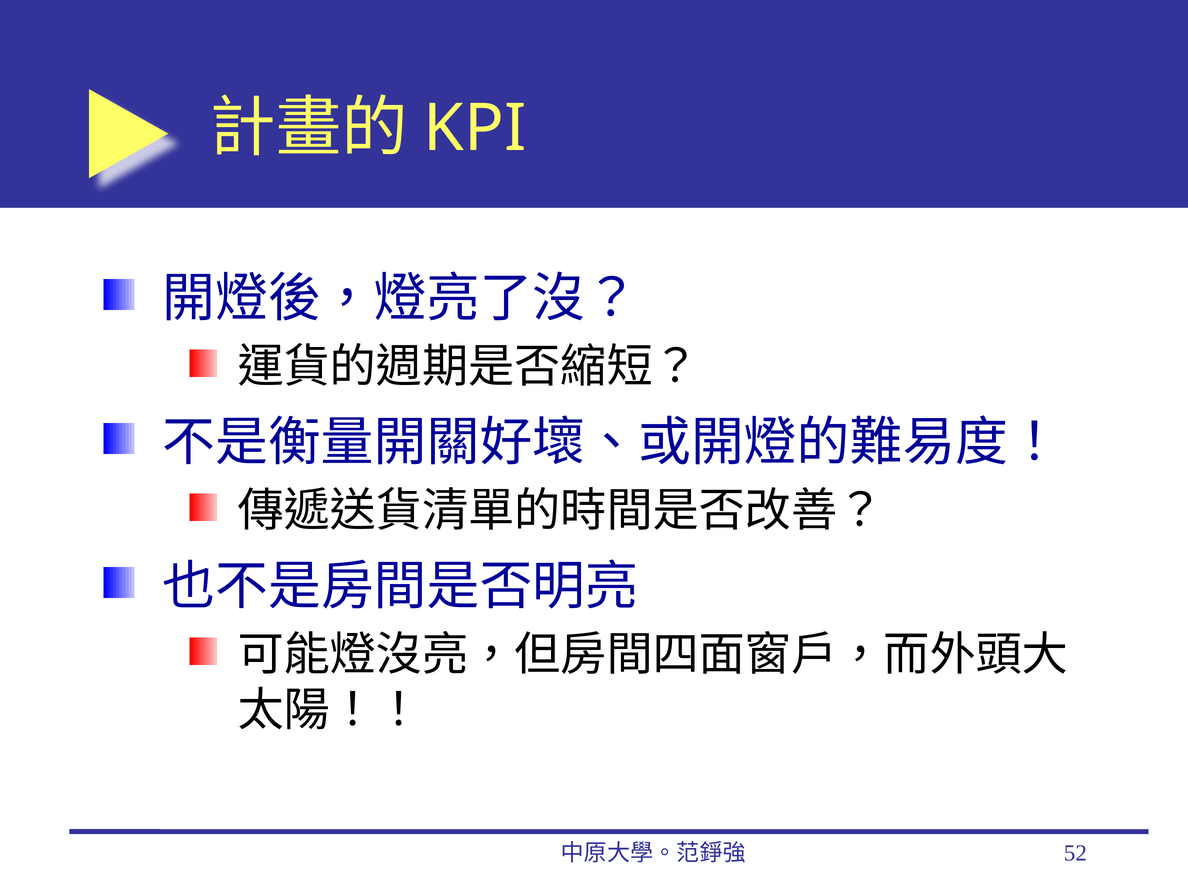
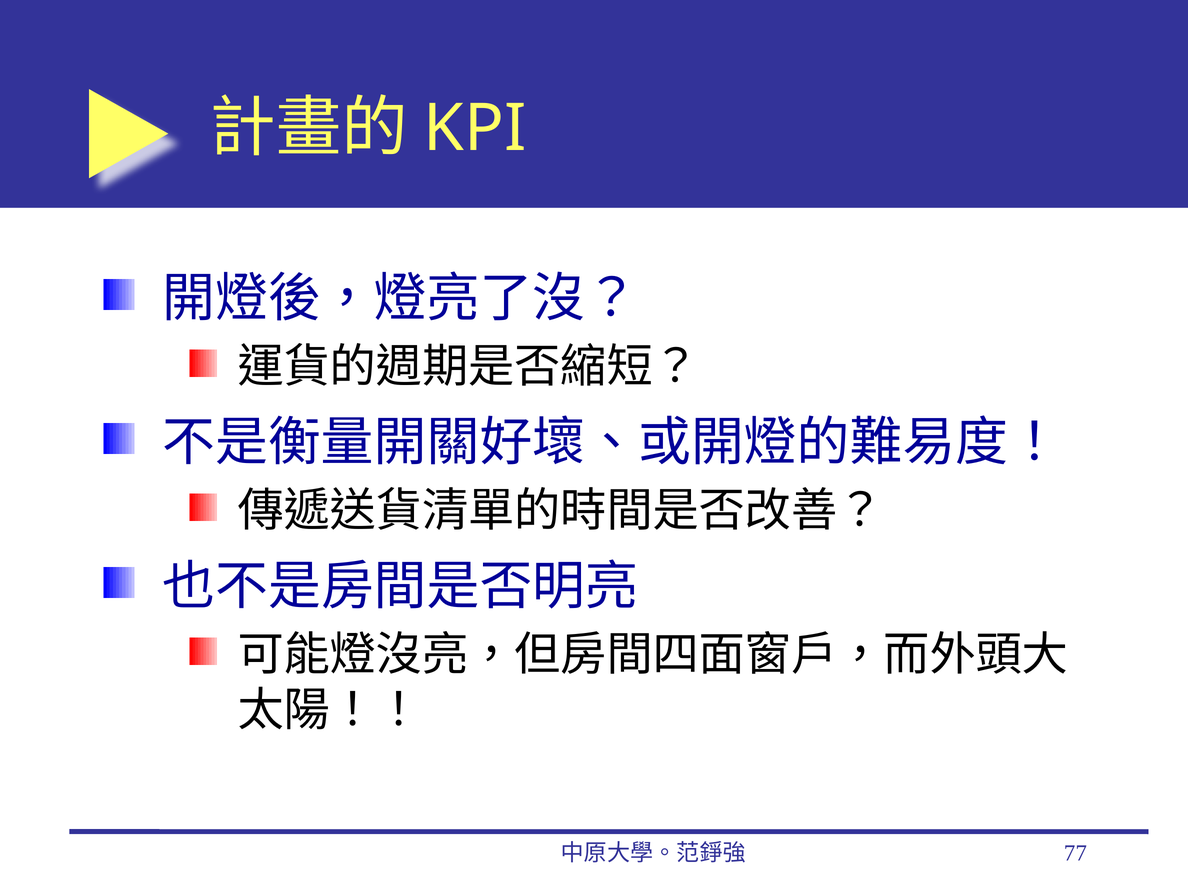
52: 52 -> 77
